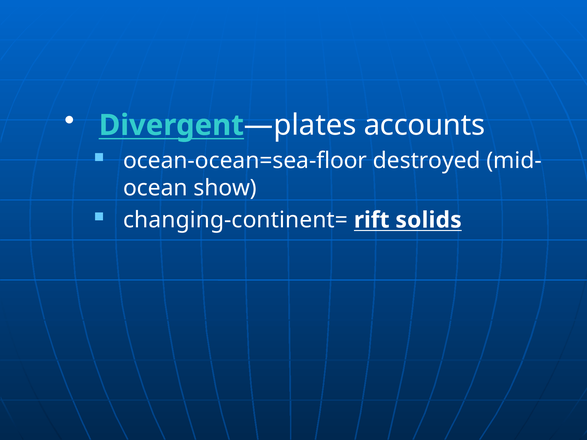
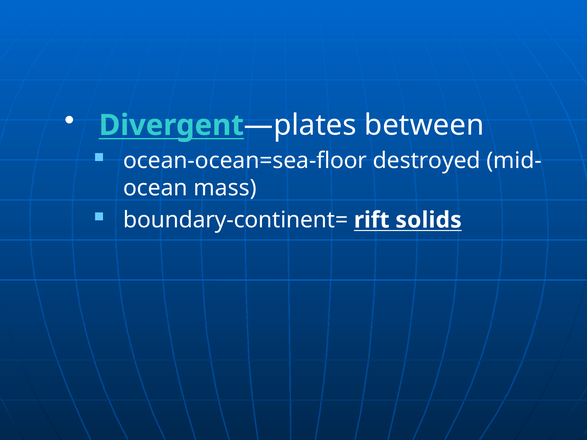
accounts: accounts -> between
show: show -> mass
changing-continent=: changing-continent= -> boundary-continent=
